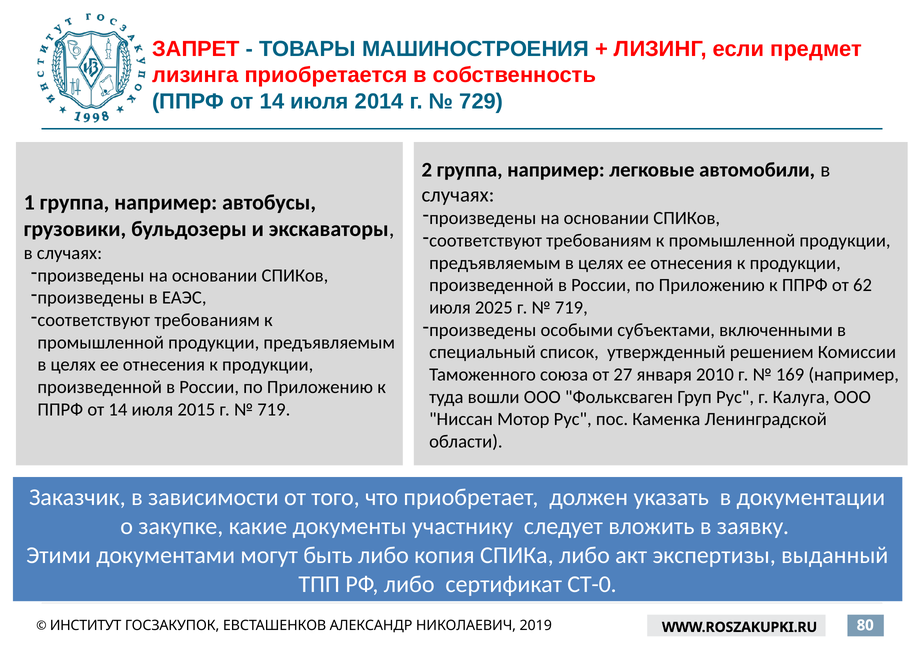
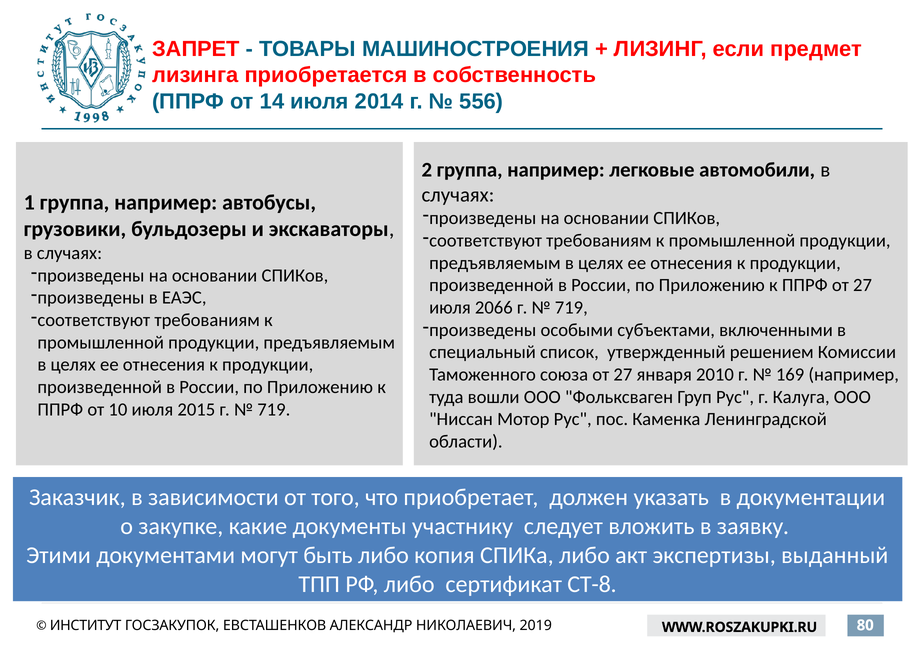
729: 729 -> 556
ППРФ от 62: 62 -> 27
2025: 2025 -> 2066
14 at (118, 410): 14 -> 10
СТ-0: СТ-0 -> СТ-8
